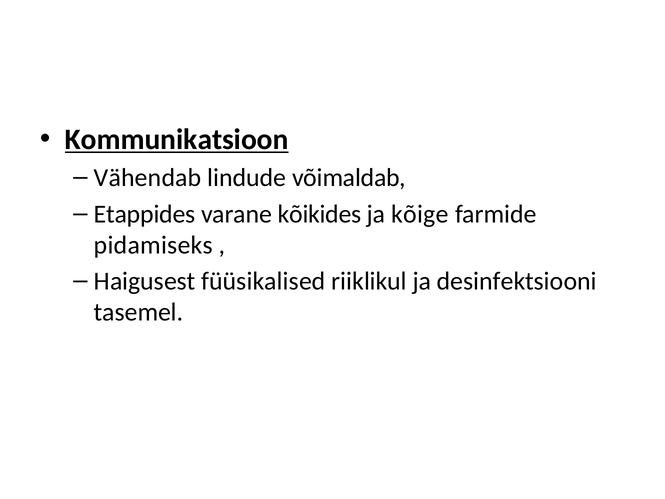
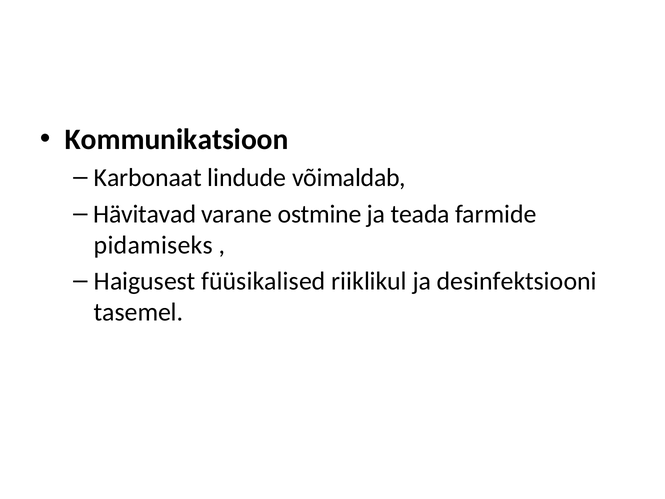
Kommunikatsioon underline: present -> none
Vähendab: Vähendab -> Karbonaat
Etappides: Etappides -> Hävitavad
kõikides: kõikides -> ostmine
kõige: kõige -> teada
